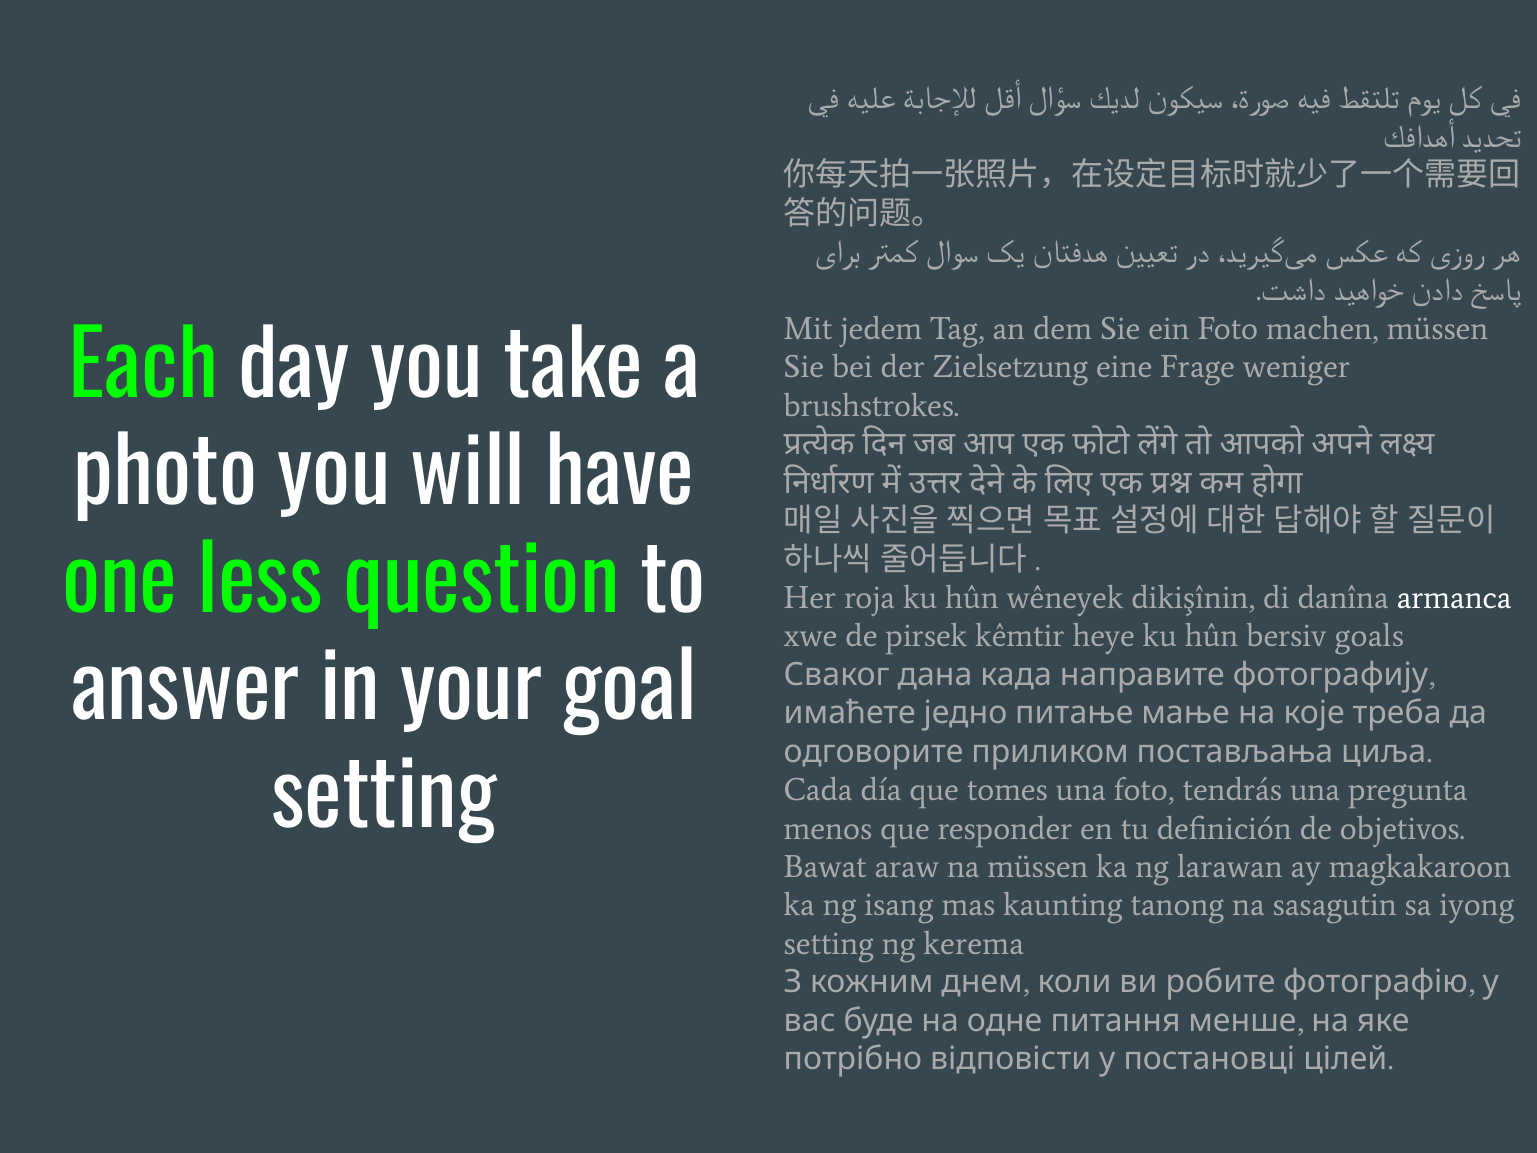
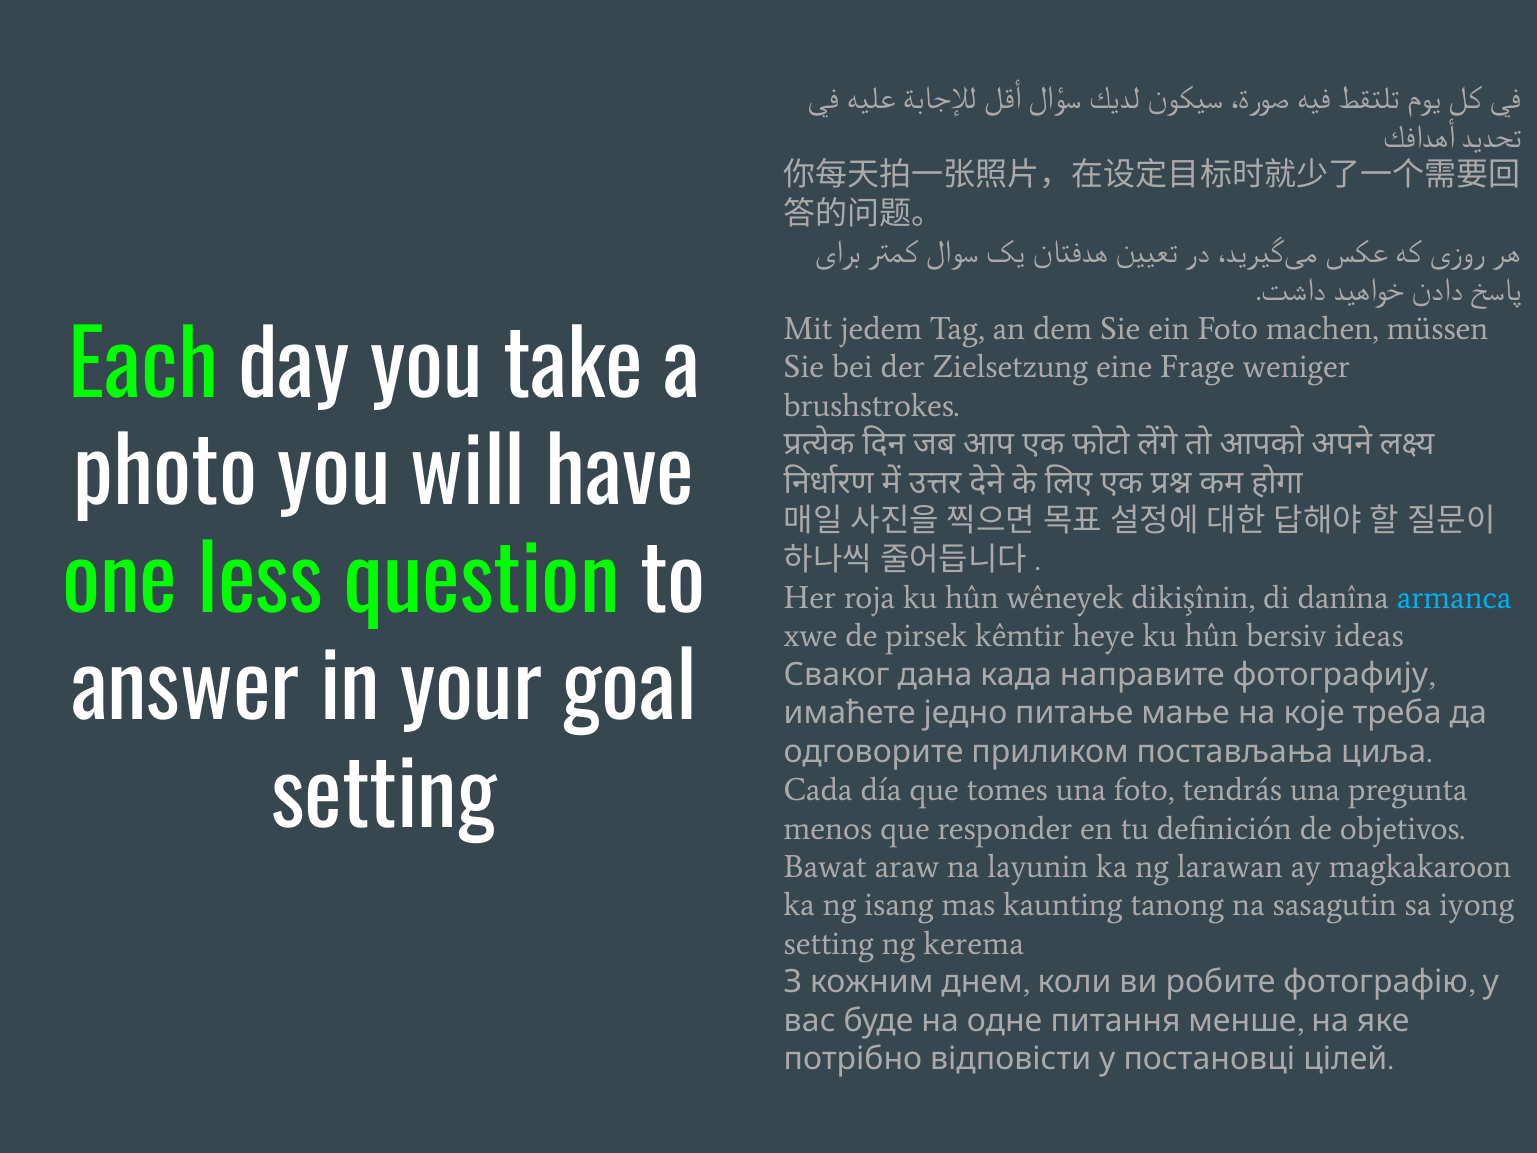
armanca colour: white -> light blue
goals: goals -> ideas
na müssen: müssen -> layunin
